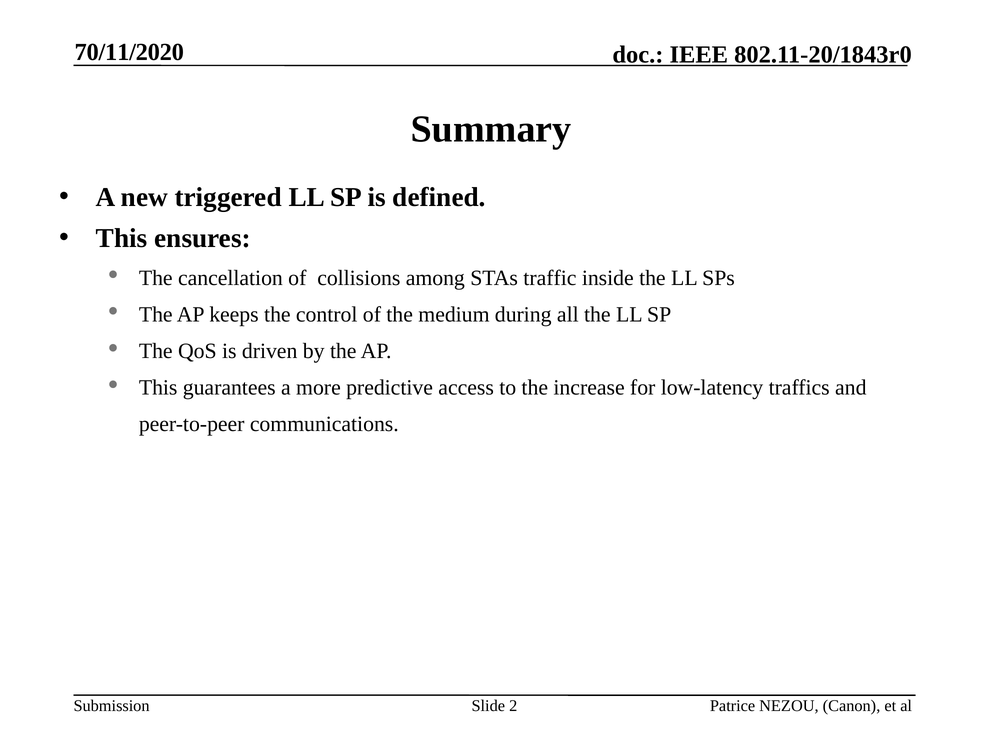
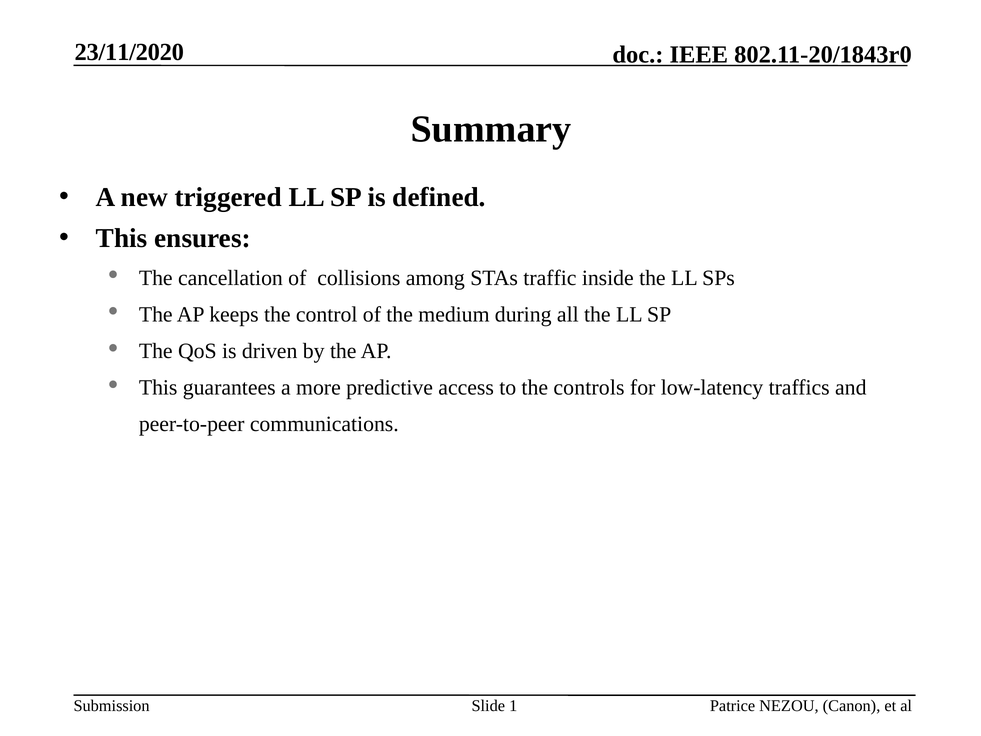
70/11/2020: 70/11/2020 -> 23/11/2020
increase: increase -> controls
2: 2 -> 1
